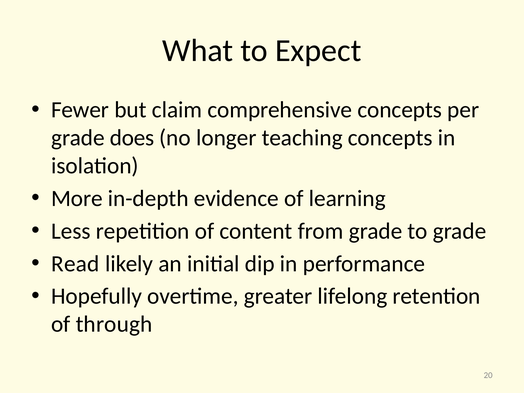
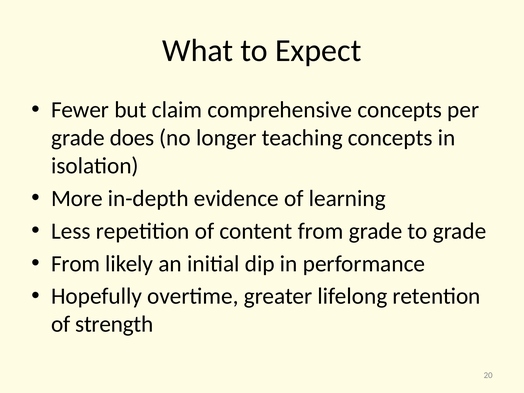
Read at (75, 264): Read -> From
through: through -> strength
